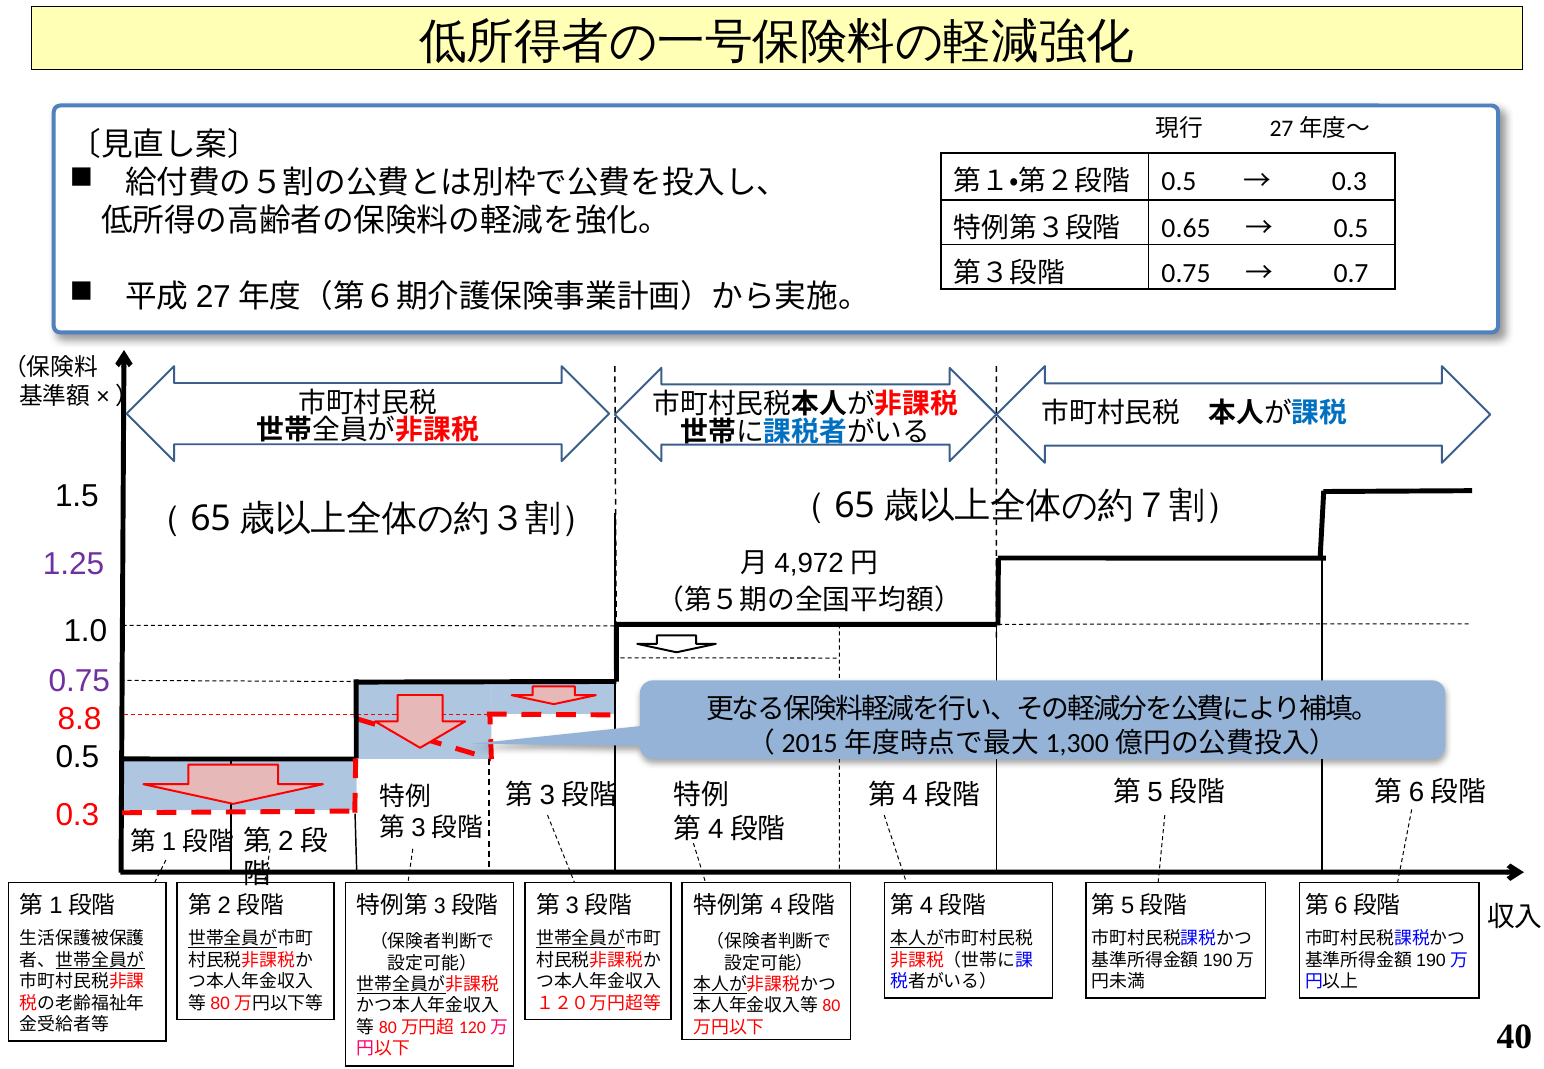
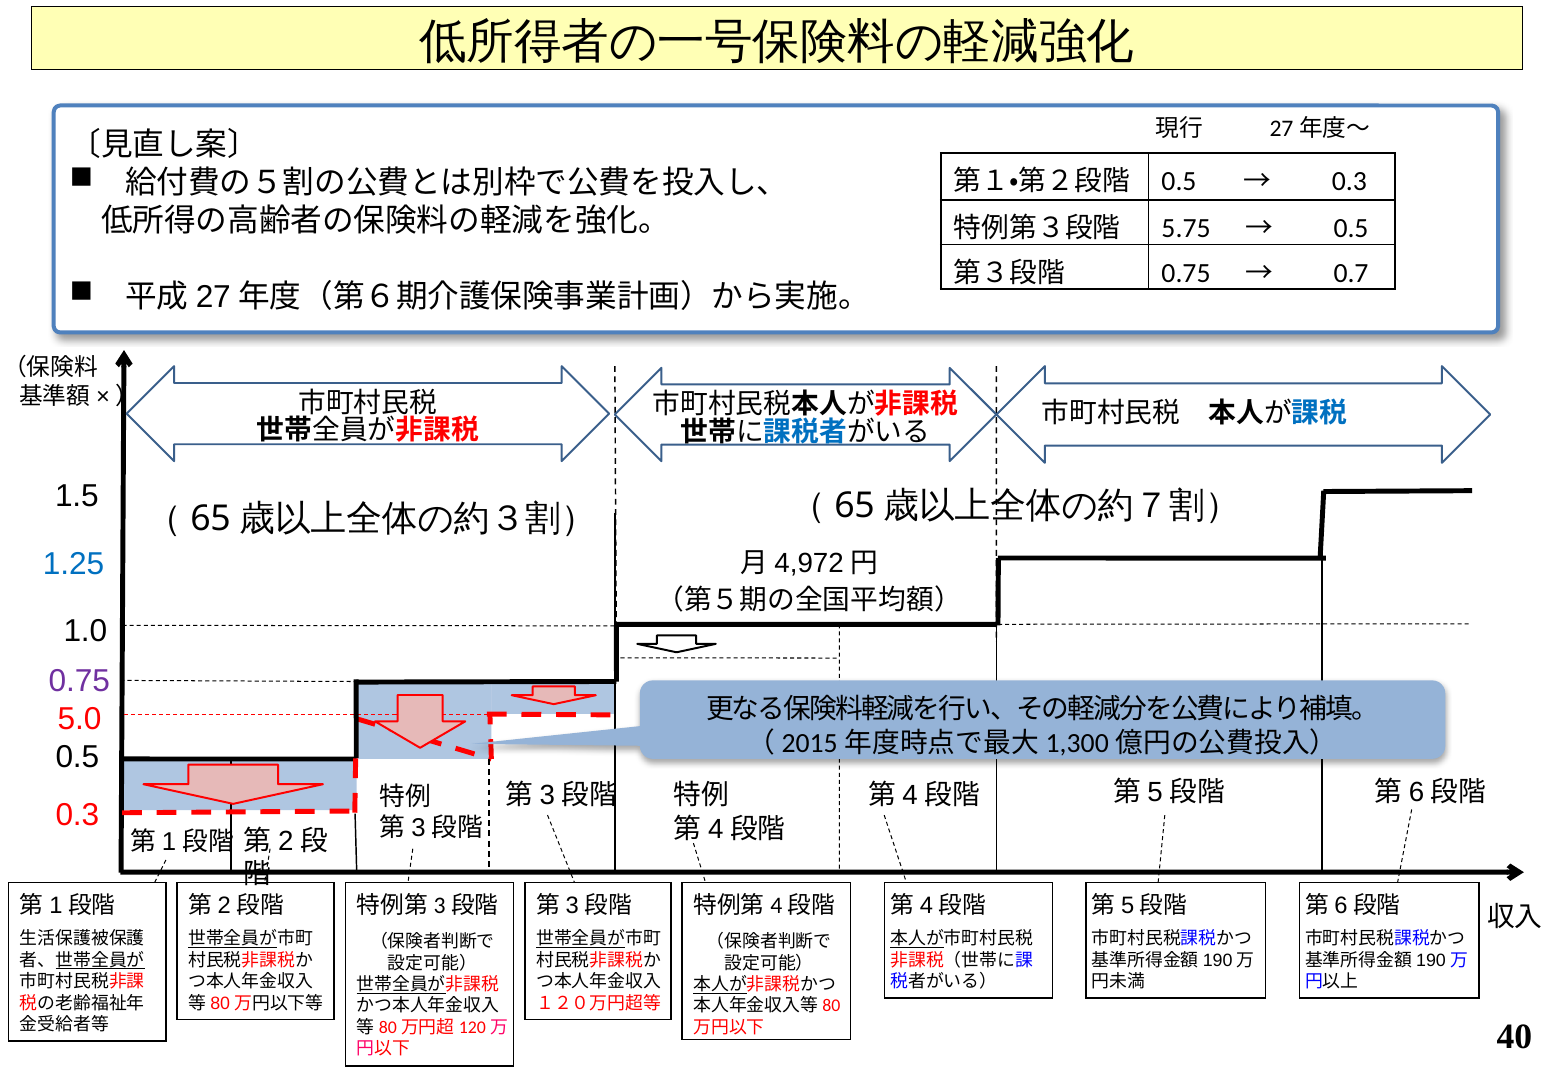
0.65: 0.65 -> 5.75
1.25 colour: purple -> blue
8.8: 8.8 -> 5.0
